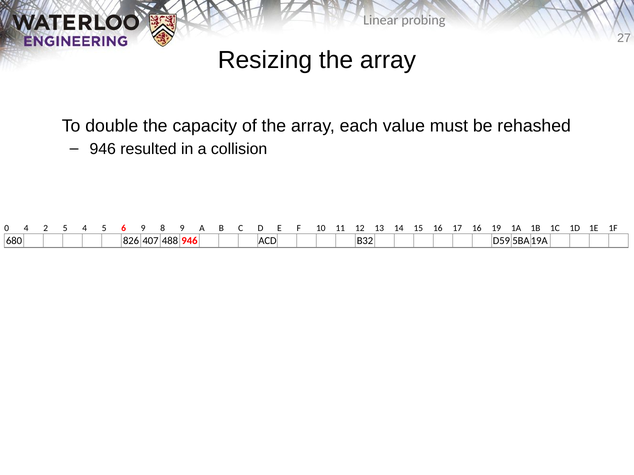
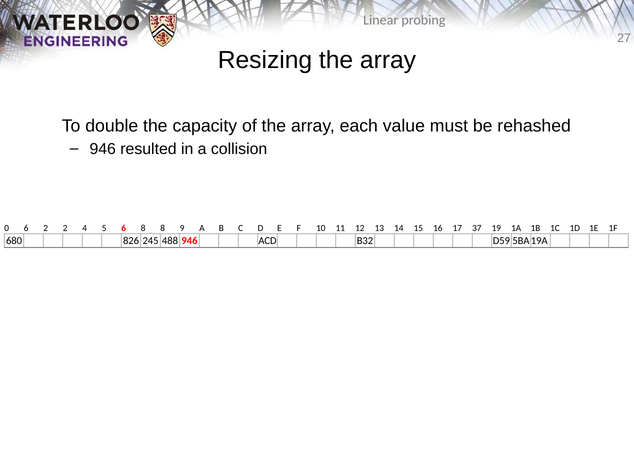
0 4: 4 -> 6
2 5: 5 -> 2
6 9: 9 -> 8
17 16: 16 -> 37
407: 407 -> 245
